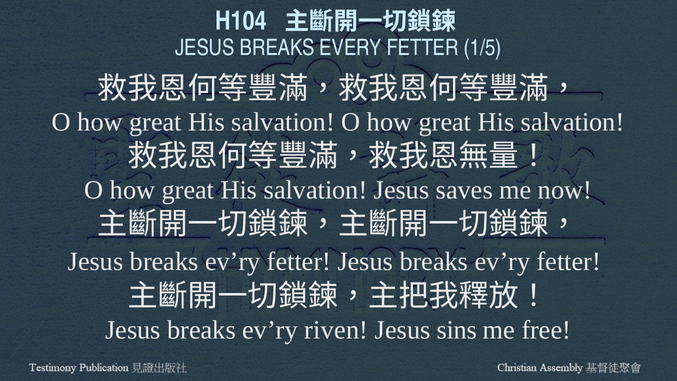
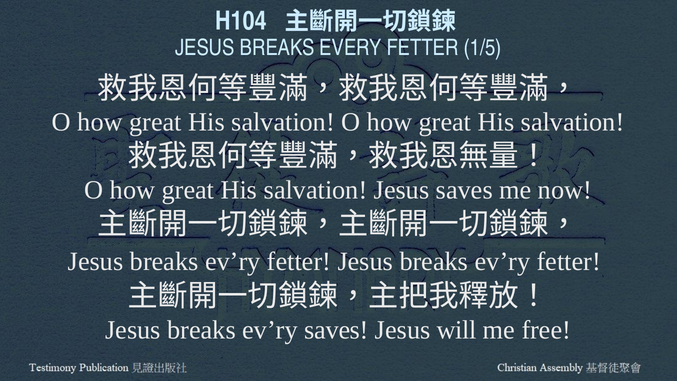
ev’ry riven: riven -> saves
sins: sins -> will
